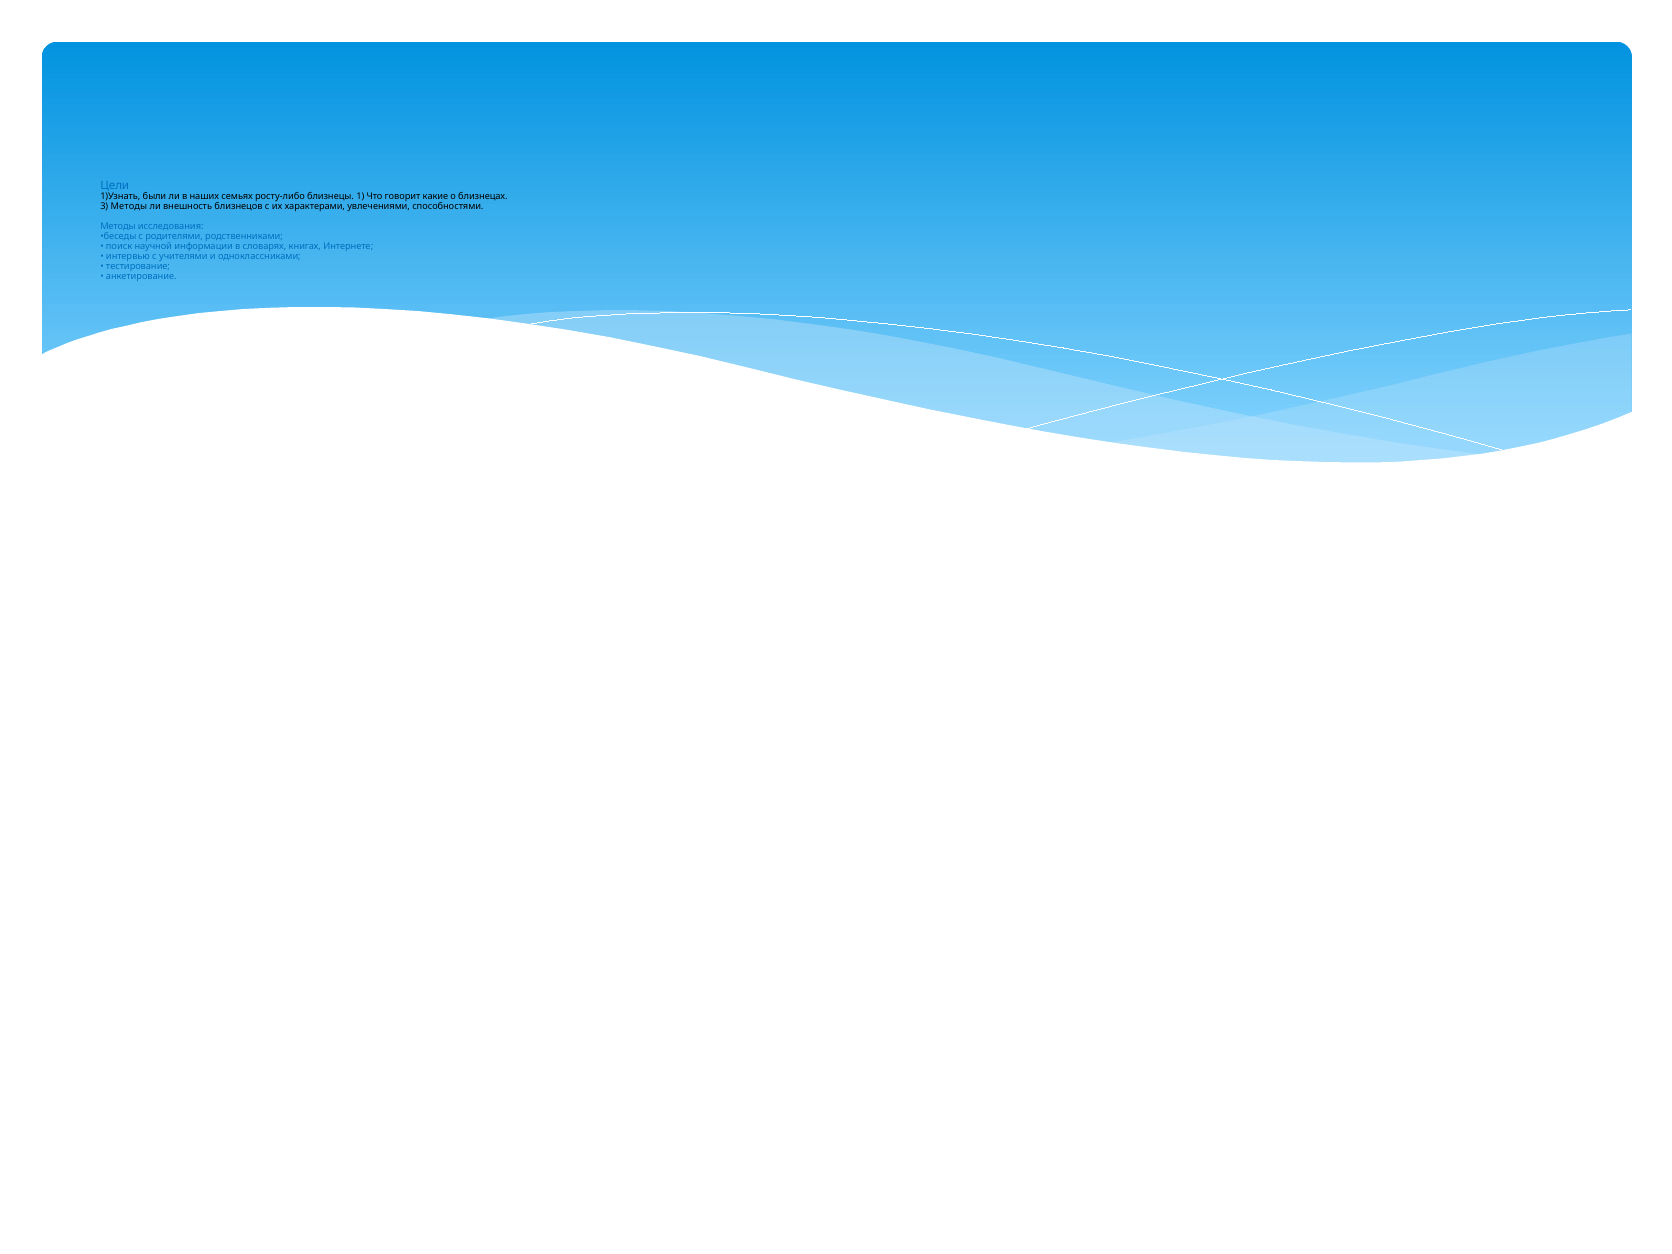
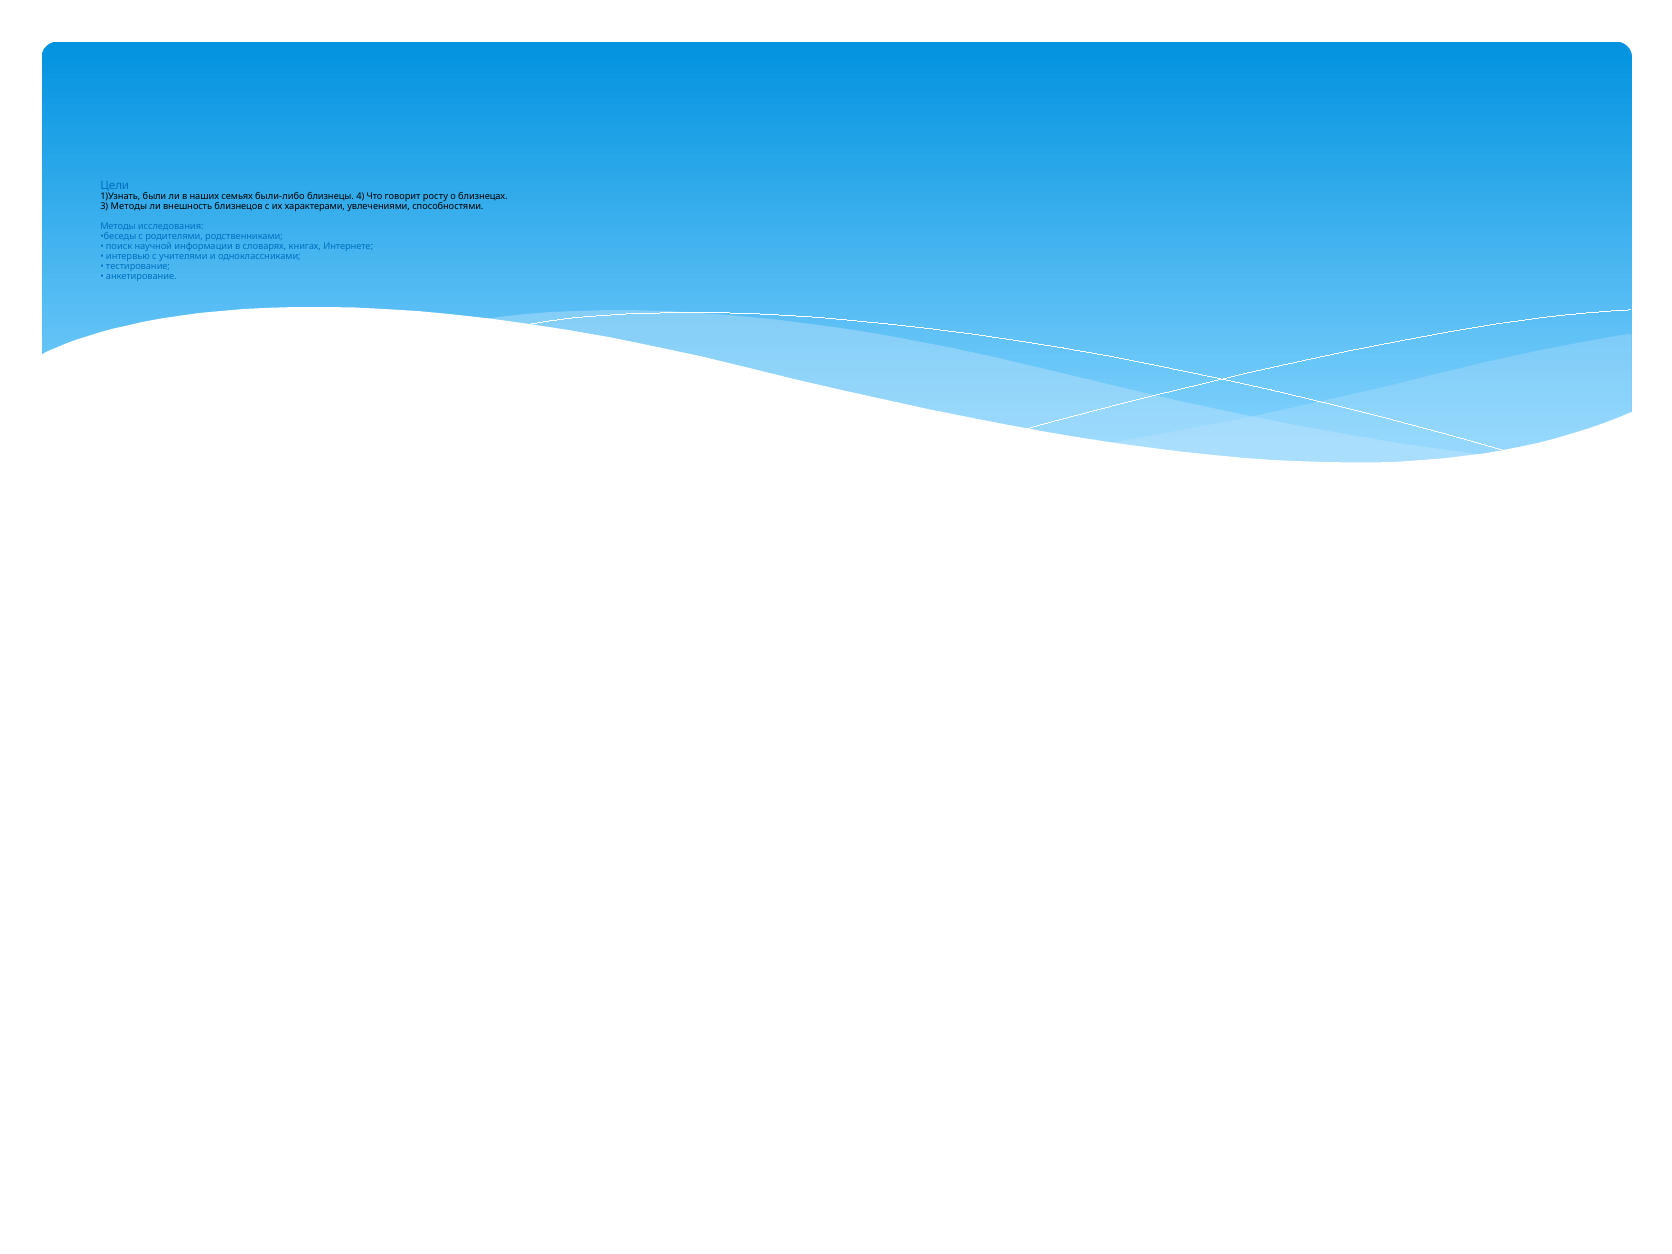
росту-либо: росту-либо -> были-либо
1: 1 -> 4
какие: какие -> росту
